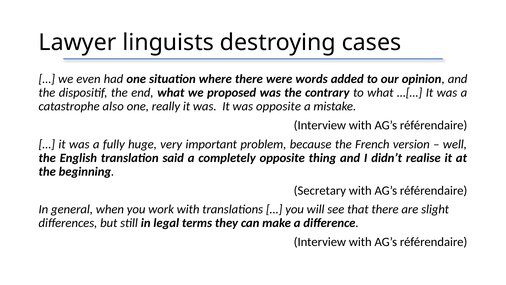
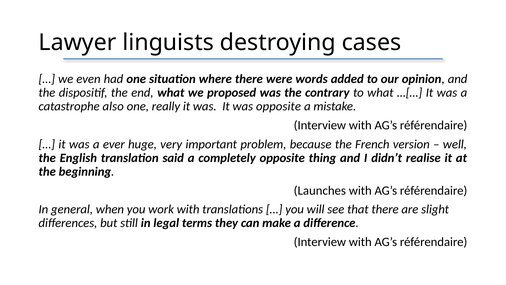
fully: fully -> ever
Secretary: Secretary -> Launches
